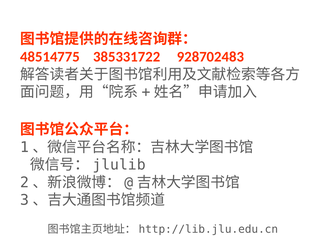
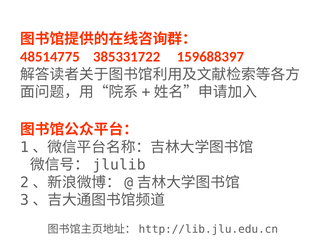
928702483: 928702483 -> 159688397
